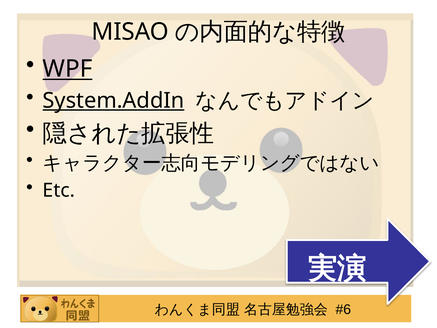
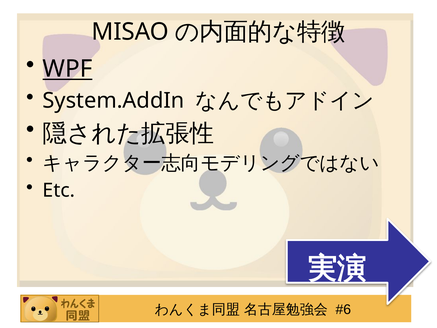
System.AddIn underline: present -> none
